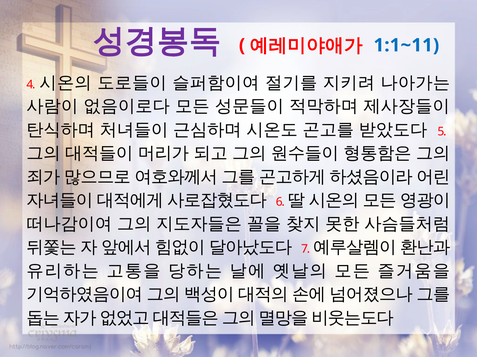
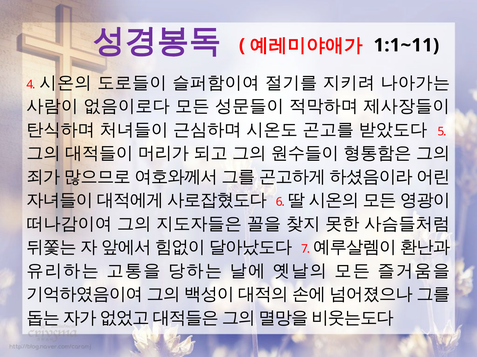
1:1~11 colour: blue -> black
